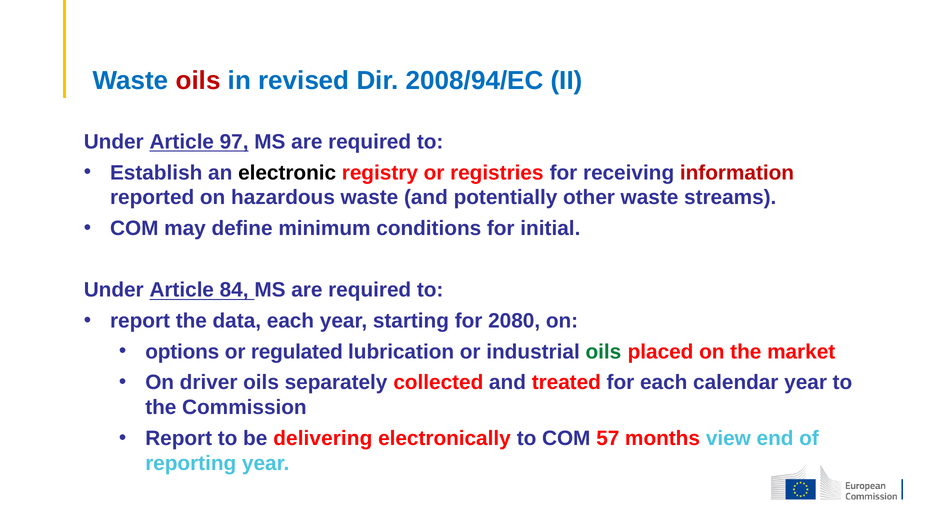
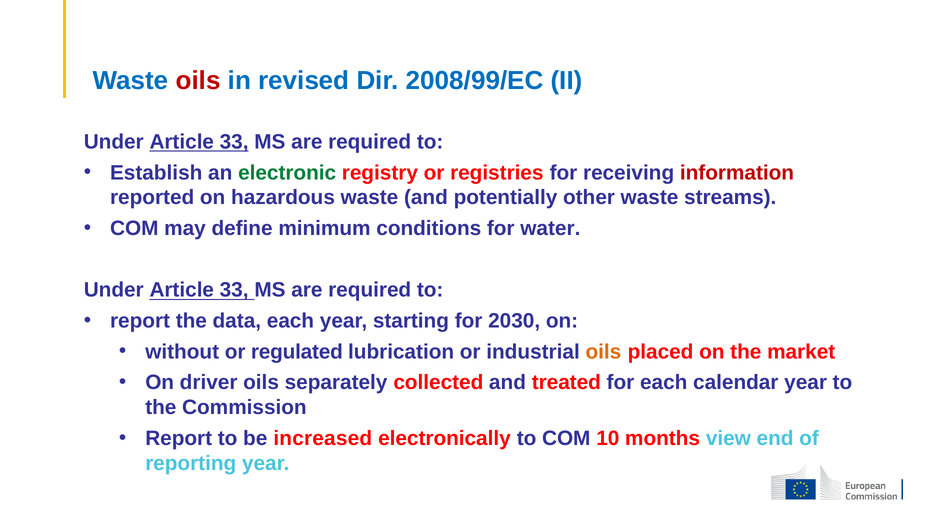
2008/94/EC: 2008/94/EC -> 2008/99/EC
97 at (234, 142): 97 -> 33
electronic colour: black -> green
initial: initial -> water
84 at (234, 290): 84 -> 33
2080: 2080 -> 2030
options: options -> without
oils at (603, 352) colour: green -> orange
delivering: delivering -> increased
57: 57 -> 10
